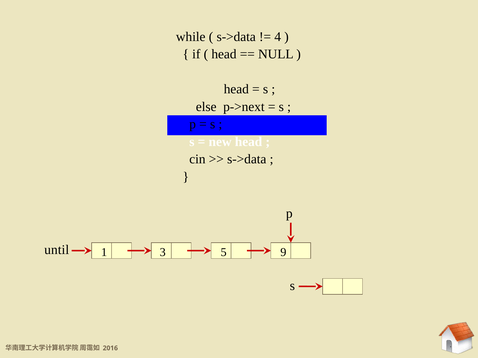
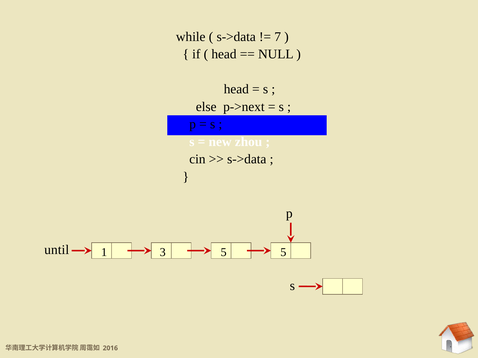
4: 4 -> 7
new head: head -> zhou
5 9: 9 -> 5
